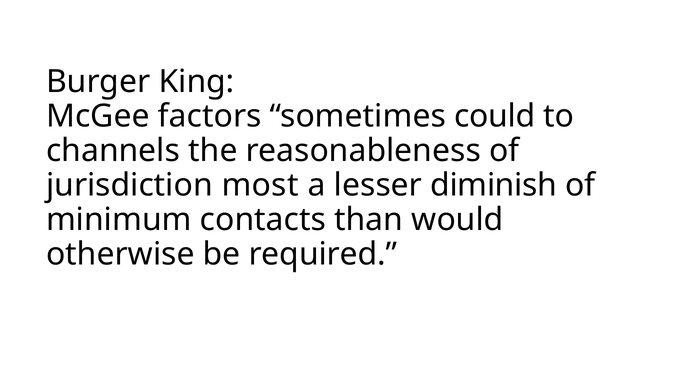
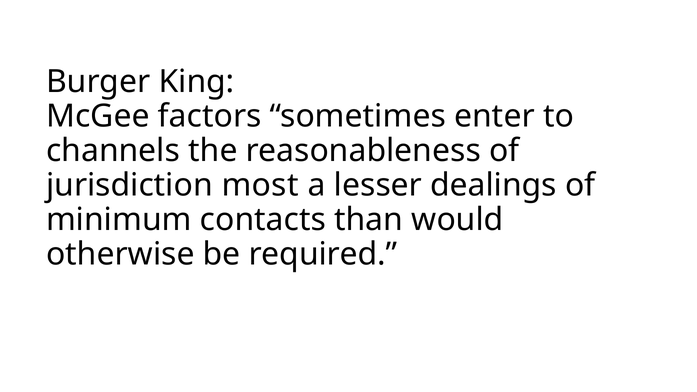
could: could -> enter
diminish: diminish -> dealings
